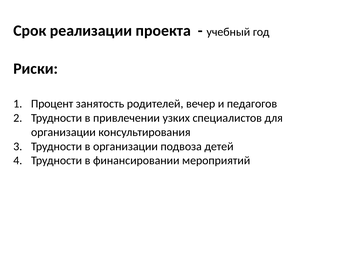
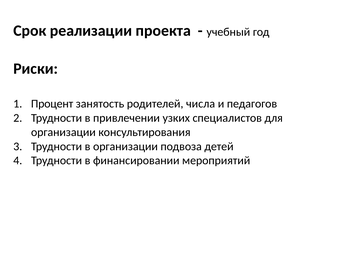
вечер: вечер -> числа
